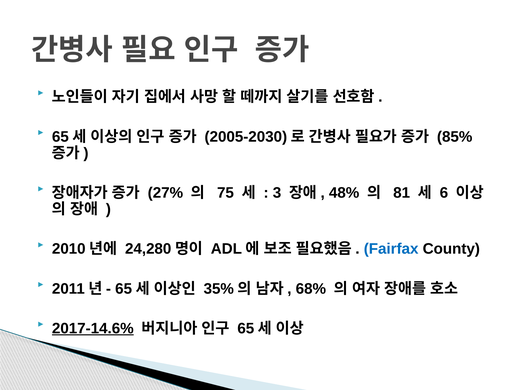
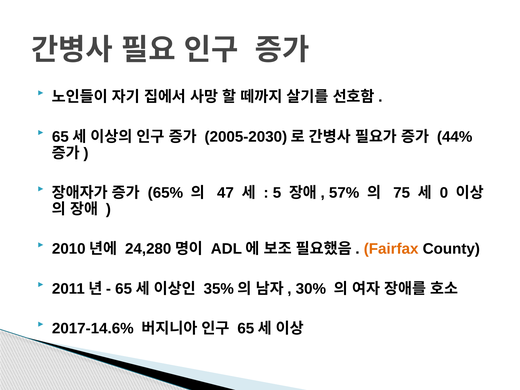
85%: 85% -> 44%
27%: 27% -> 65%
75: 75 -> 47
3: 3 -> 5
48%: 48% -> 57%
81: 81 -> 75
6: 6 -> 0
Fairfax colour: blue -> orange
68%: 68% -> 30%
2017-14.6% underline: present -> none
